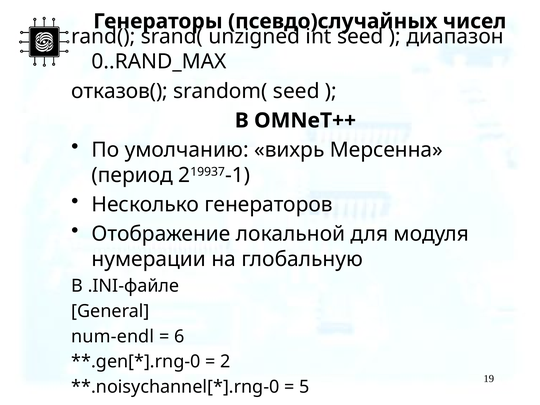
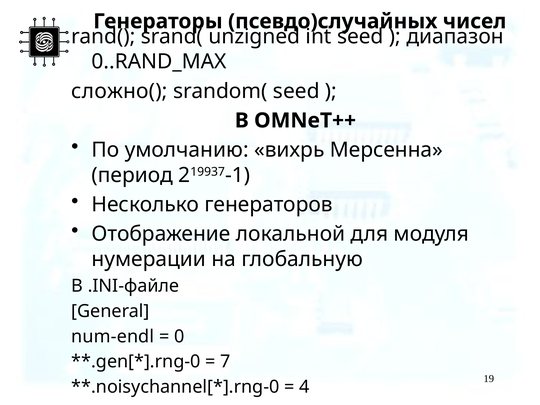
отказов(: отказов( -> сложно(
6: 6 -> 0
2: 2 -> 7
5: 5 -> 4
